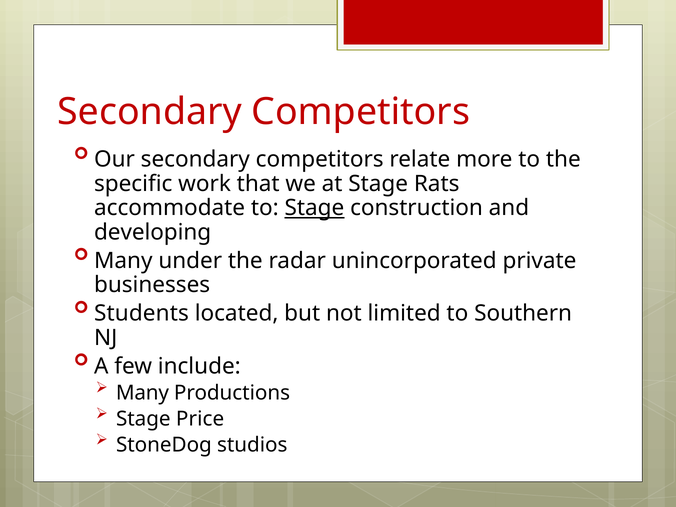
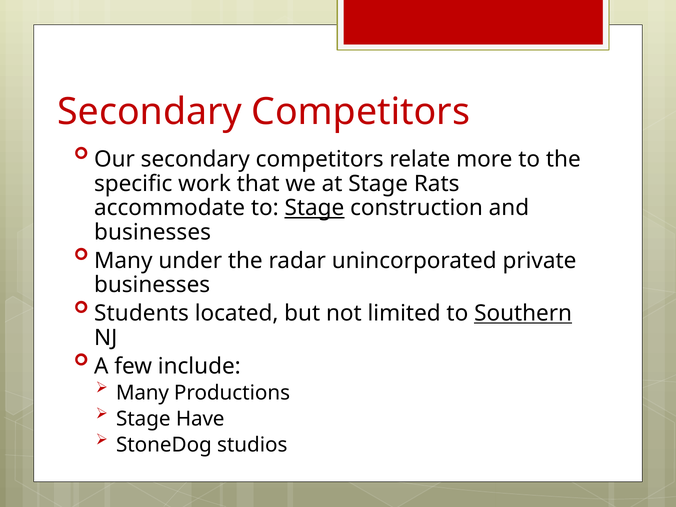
developing at (153, 232): developing -> businesses
Southern underline: none -> present
Price: Price -> Have
